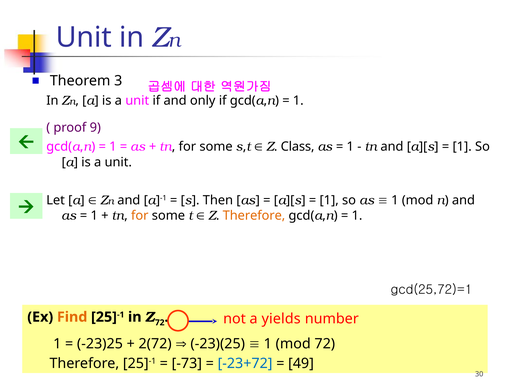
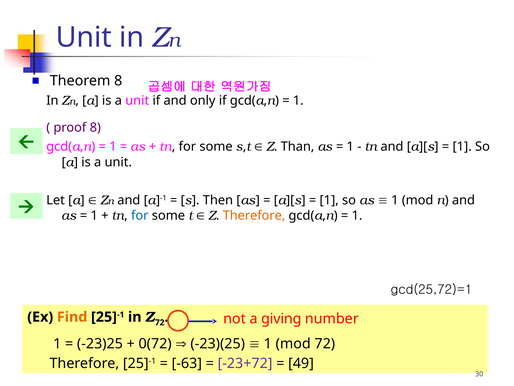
Theorem 3: 3 -> 8
proof 9: 9 -> 8
Class: Class -> Than
for at (140, 215) colour: orange -> blue
yields: yields -> giving
2(72: 2(72 -> 0(72
-73: -73 -> -63
-23+72 colour: blue -> purple
